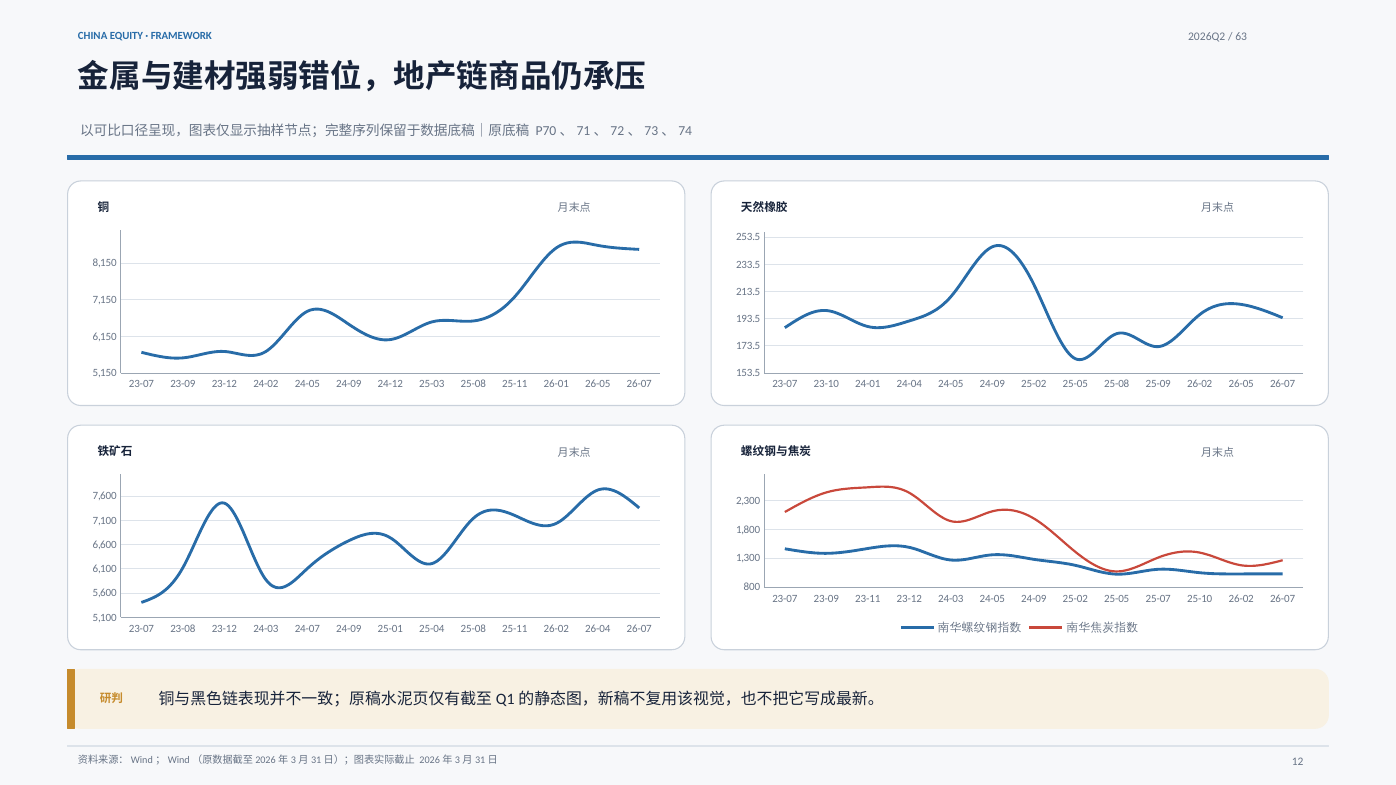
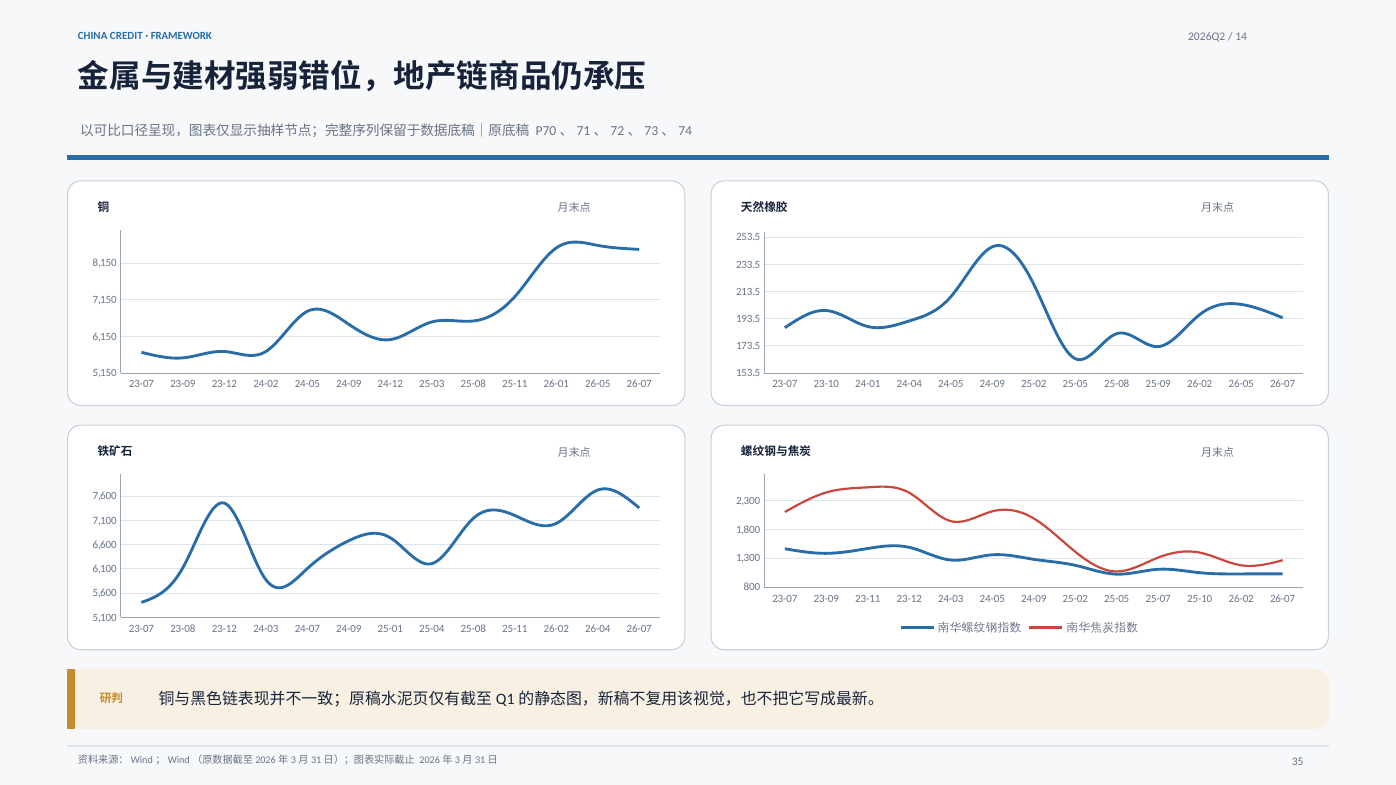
EQUITY: EQUITY -> CREDIT
63: 63 -> 14
12: 12 -> 35
